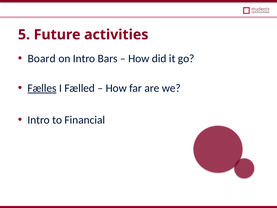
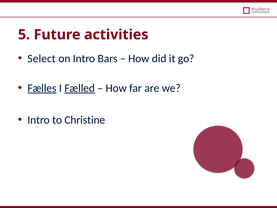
Board: Board -> Select
Fælled underline: none -> present
Financial: Financial -> Christine
